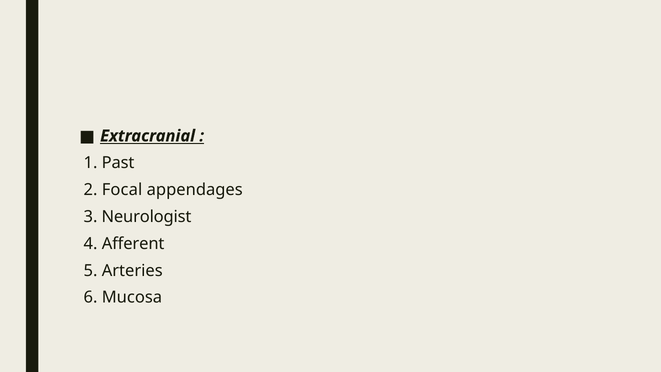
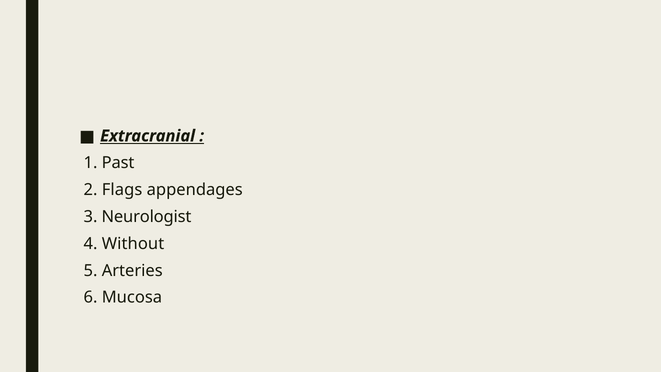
Focal: Focal -> Flags
Afferent: Afferent -> Without
